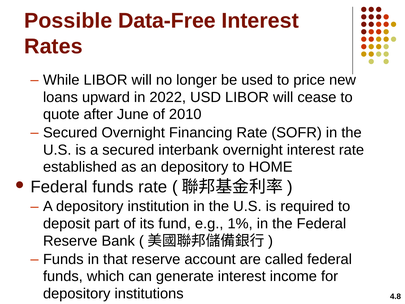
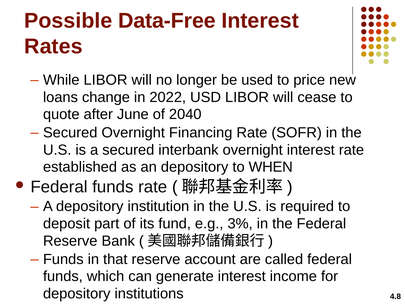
upward: upward -> change
2010: 2010 -> 2040
HOME: HOME -> WHEN
1%: 1% -> 3%
